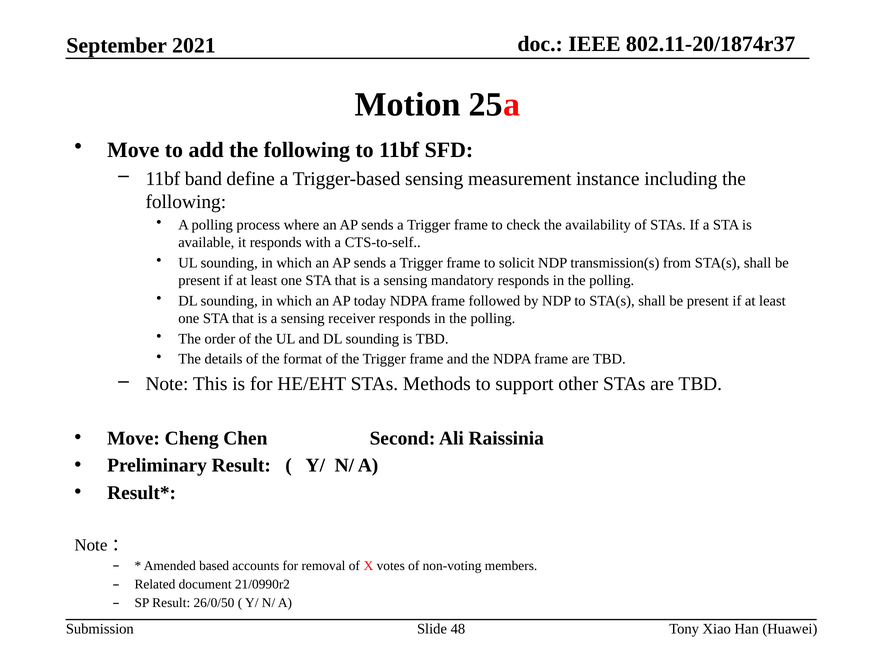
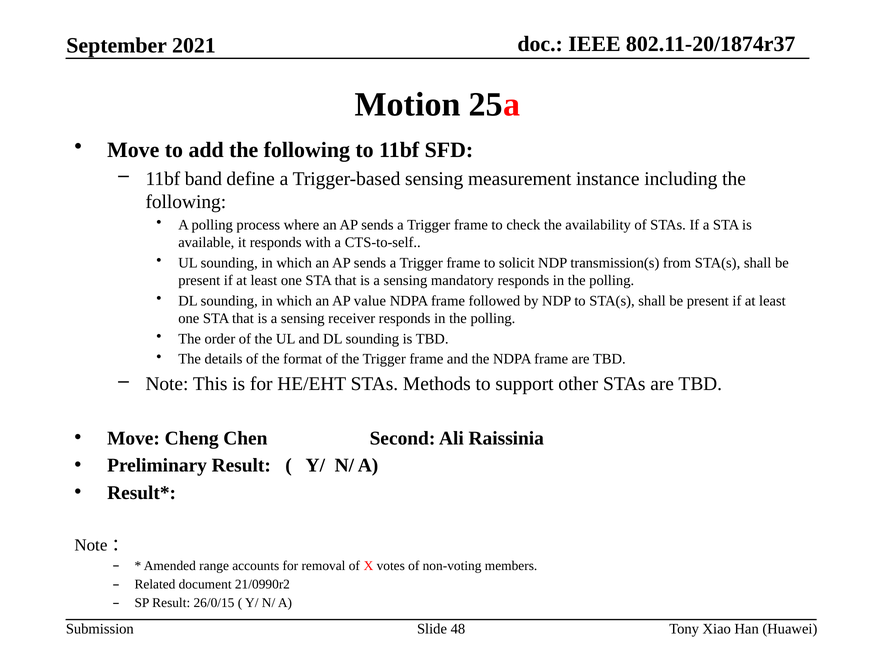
today: today -> value
based: based -> range
26/0/50: 26/0/50 -> 26/0/15
